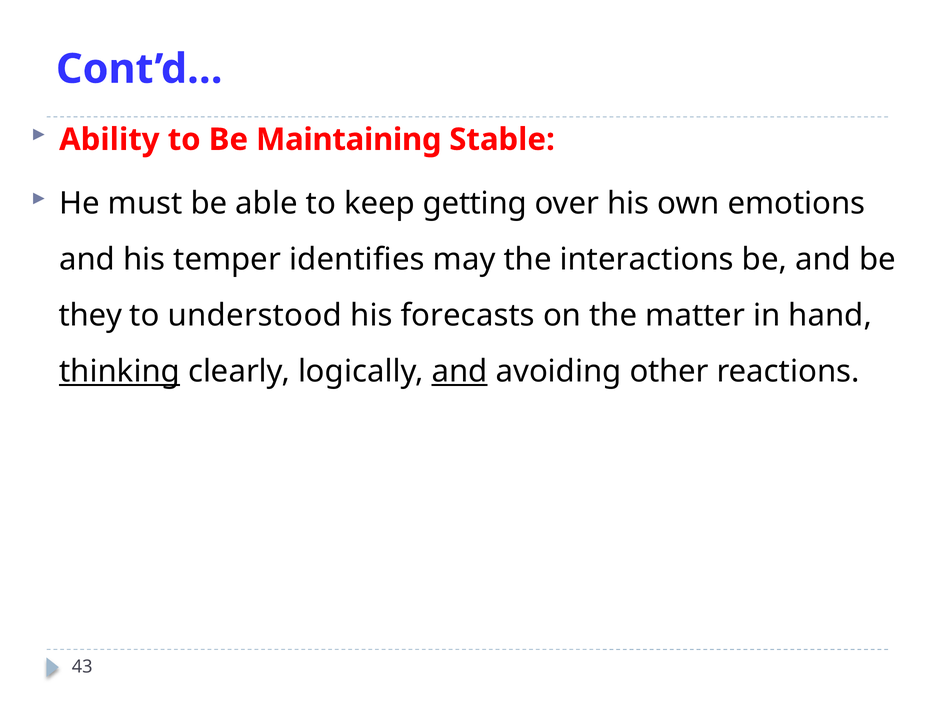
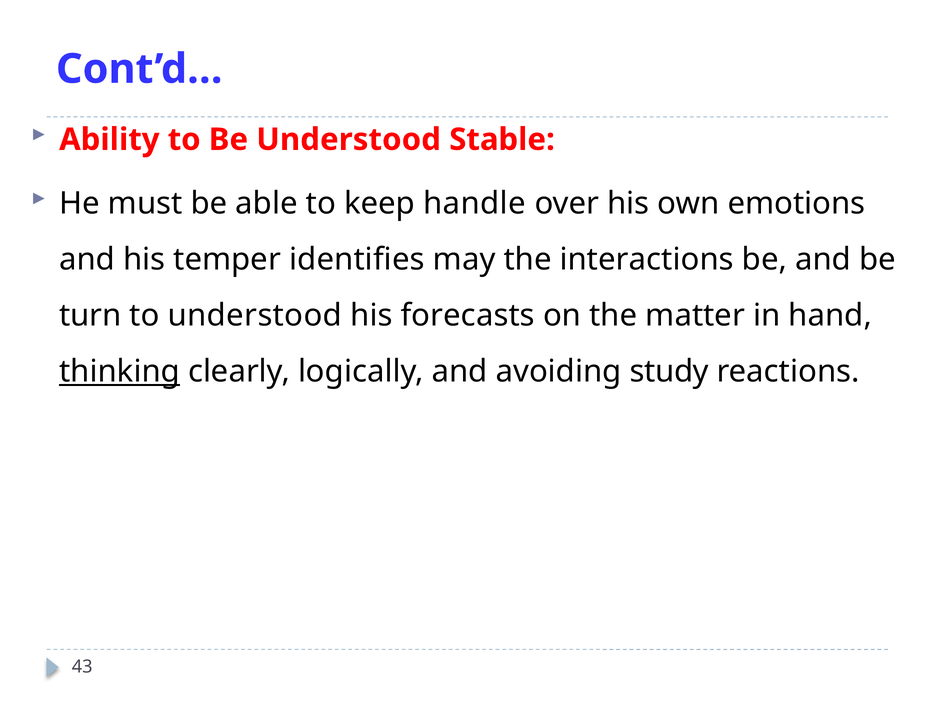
Be Maintaining: Maintaining -> Understood
getting: getting -> handle
they: they -> turn
and at (460, 372) underline: present -> none
other: other -> study
